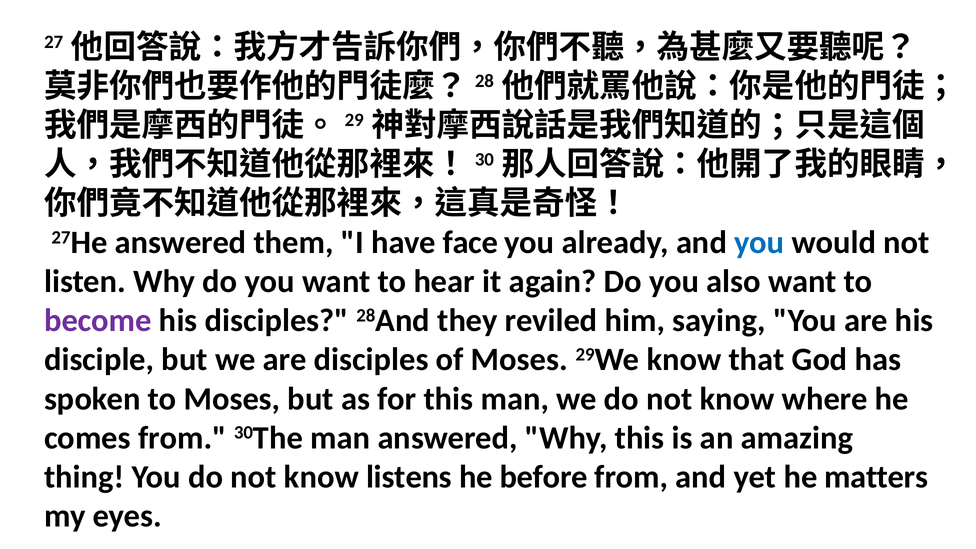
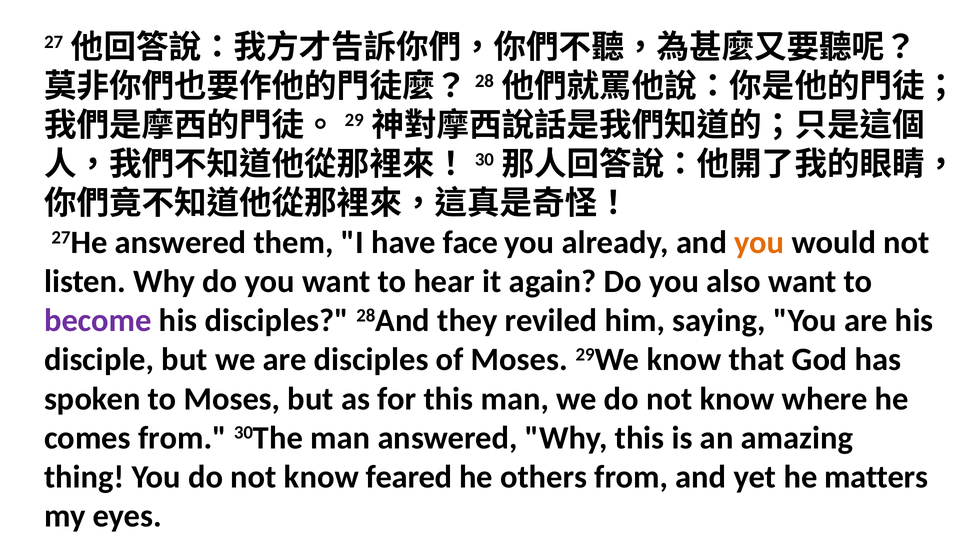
you at (759, 243) colour: blue -> orange
listens: listens -> feared
before: before -> others
